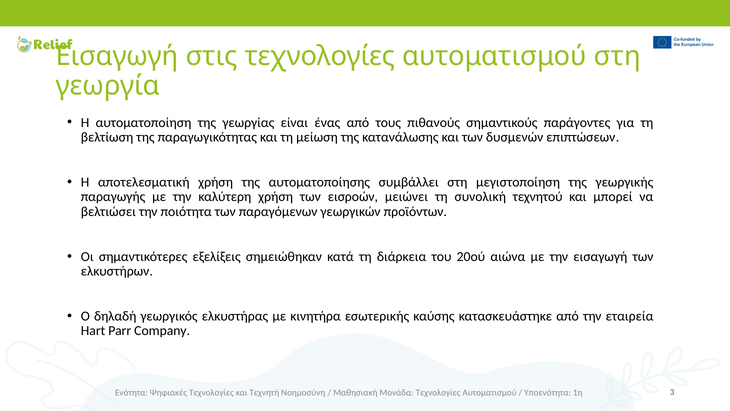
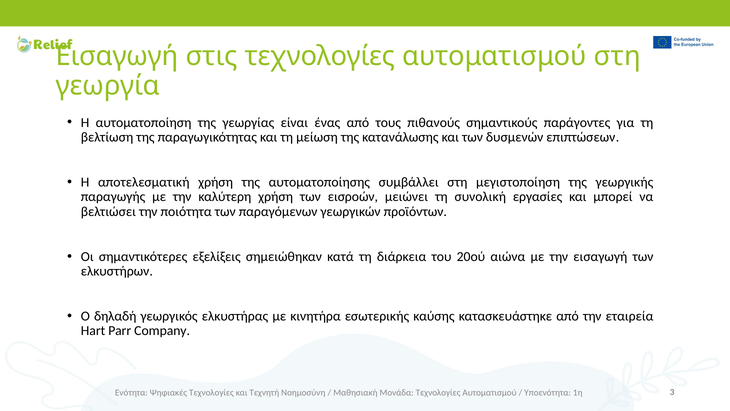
τεχνητού: τεχνητού -> εργασίες
